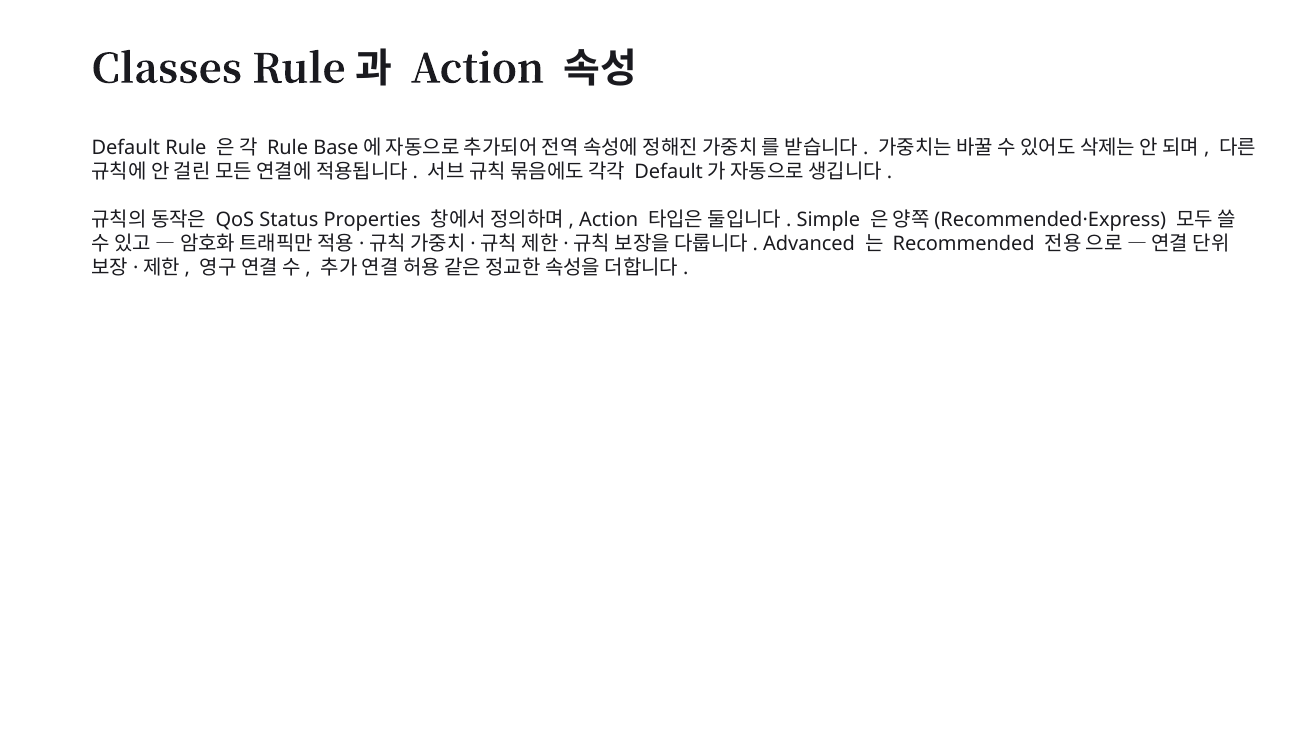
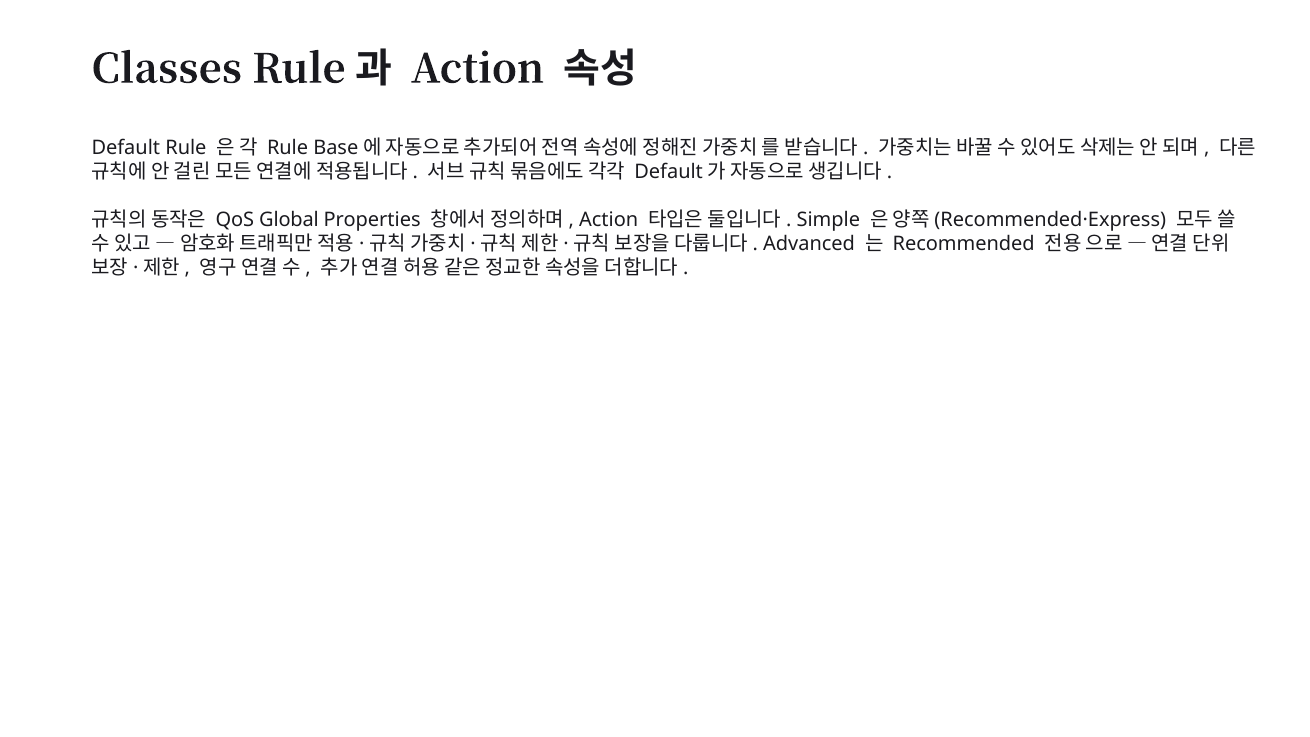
Status: Status -> Global
